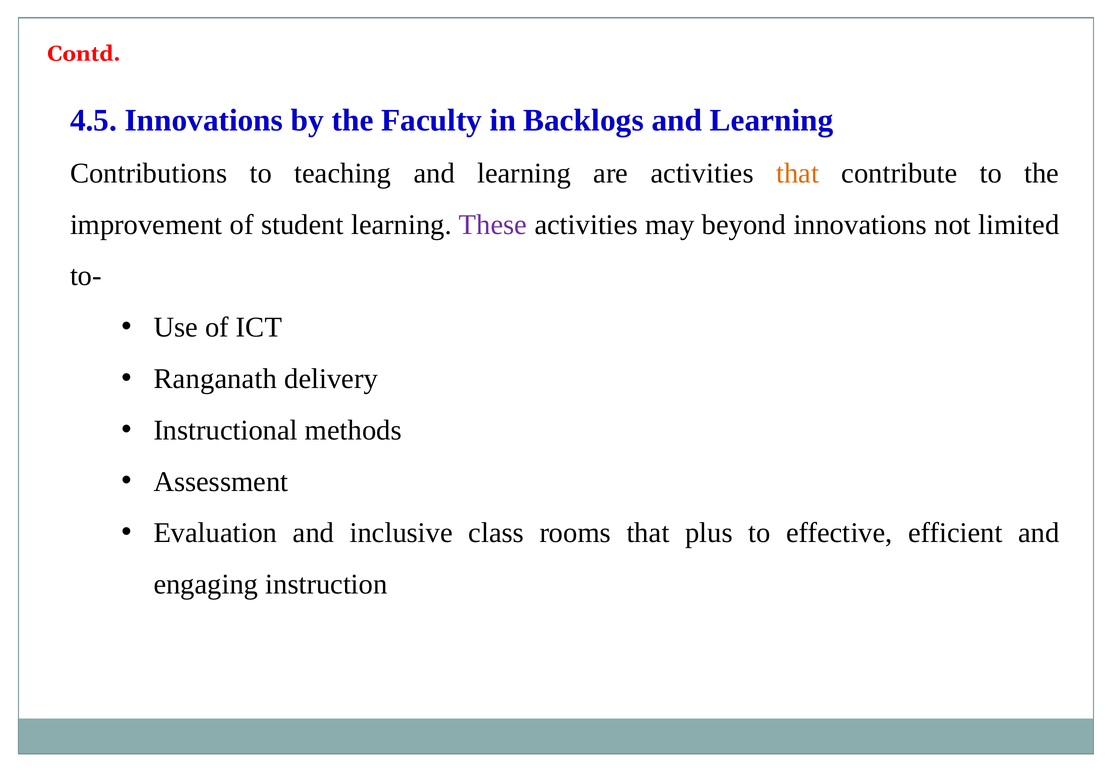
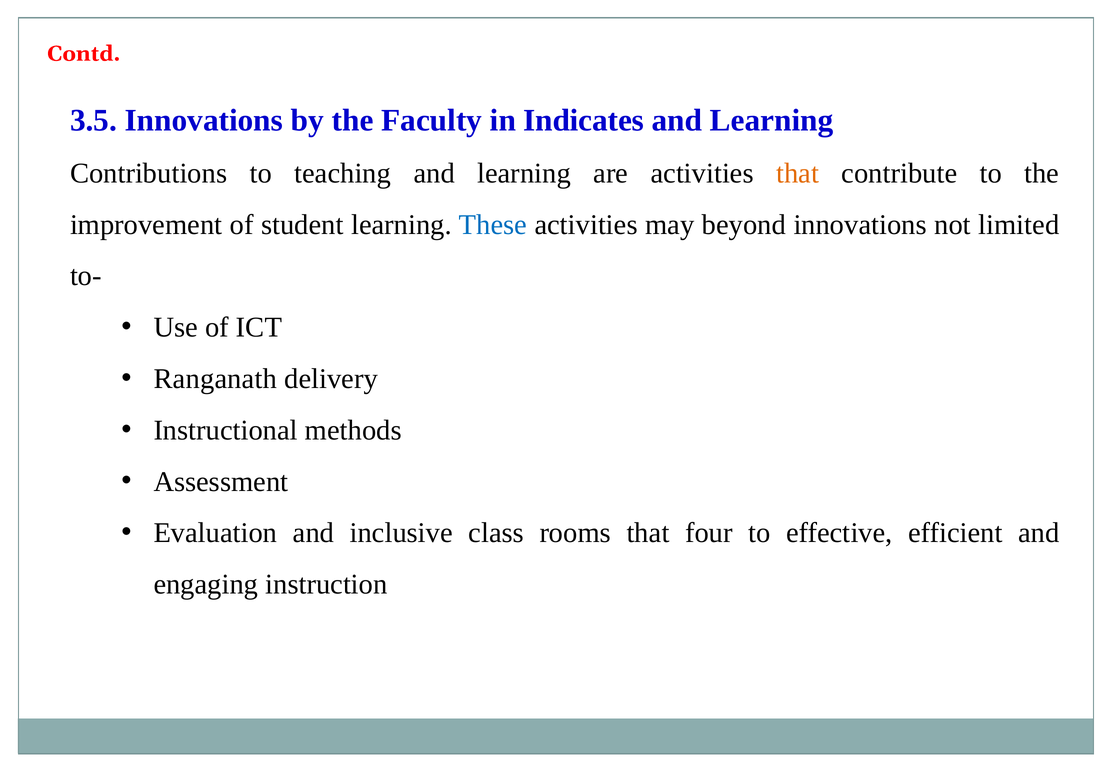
4.5: 4.5 -> 3.5
Backlogs: Backlogs -> Indicates
These colour: purple -> blue
plus: plus -> four
